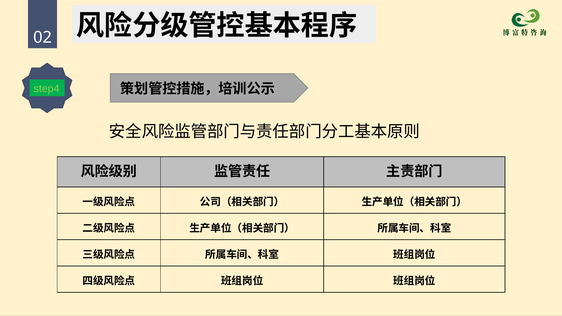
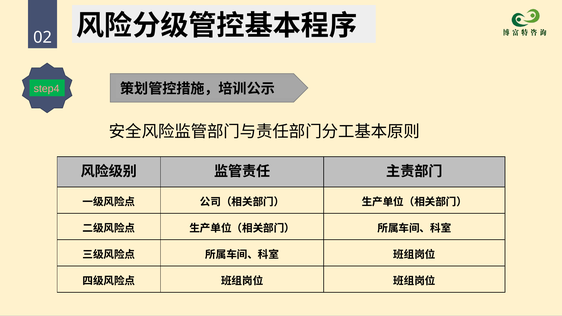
step4 colour: light green -> pink
